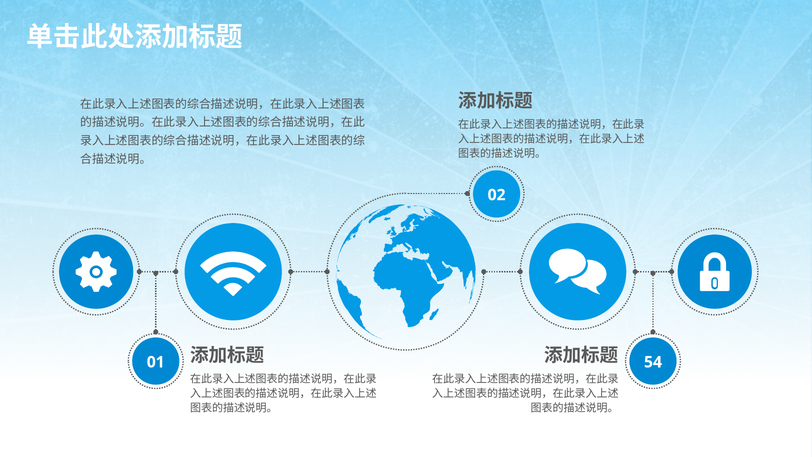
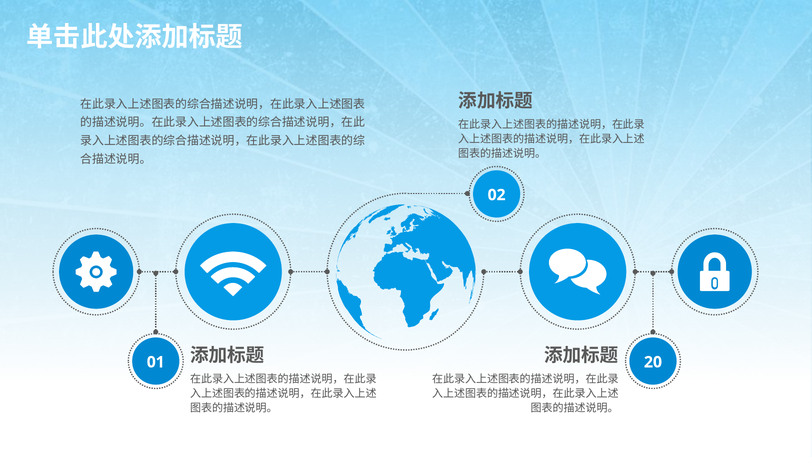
54: 54 -> 20
